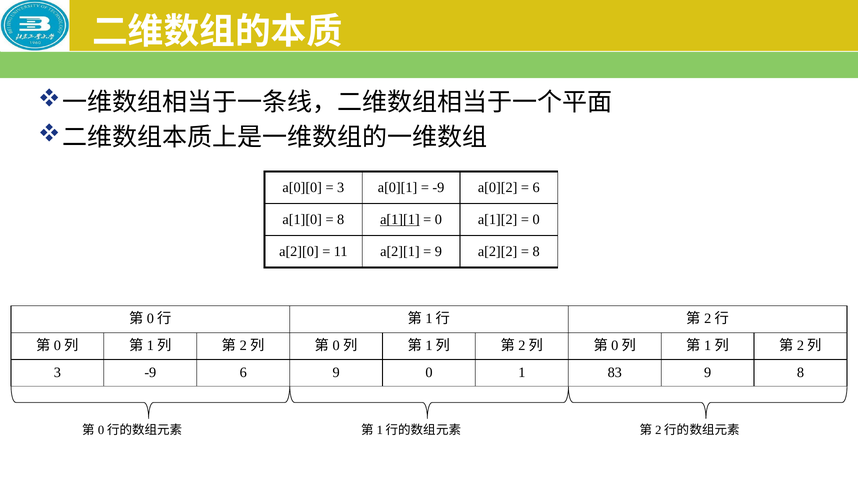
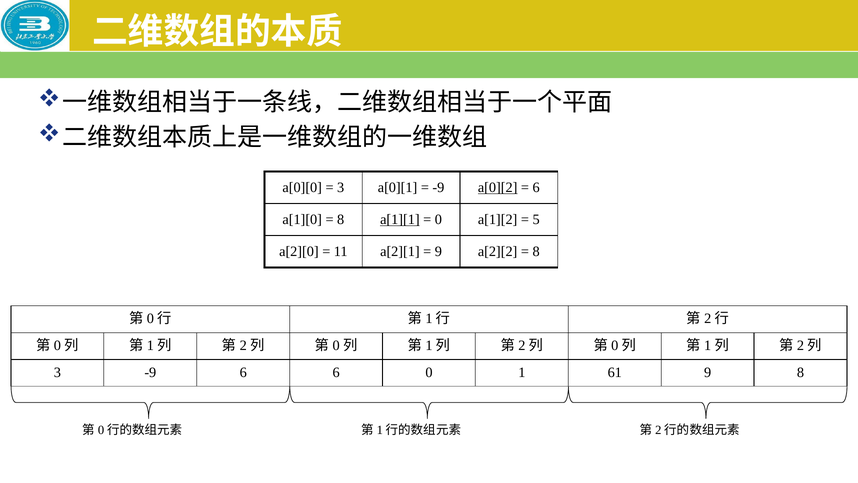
a[0][2 underline: none -> present
0 at (536, 219): 0 -> 5
6 9: 9 -> 6
83: 83 -> 61
